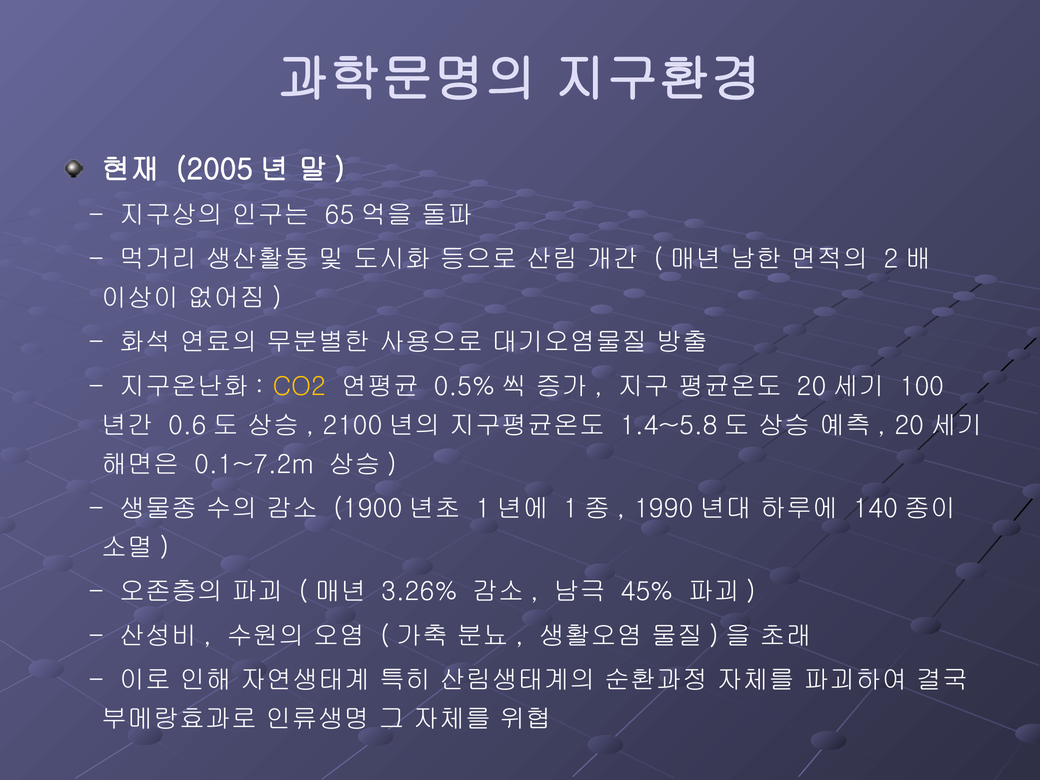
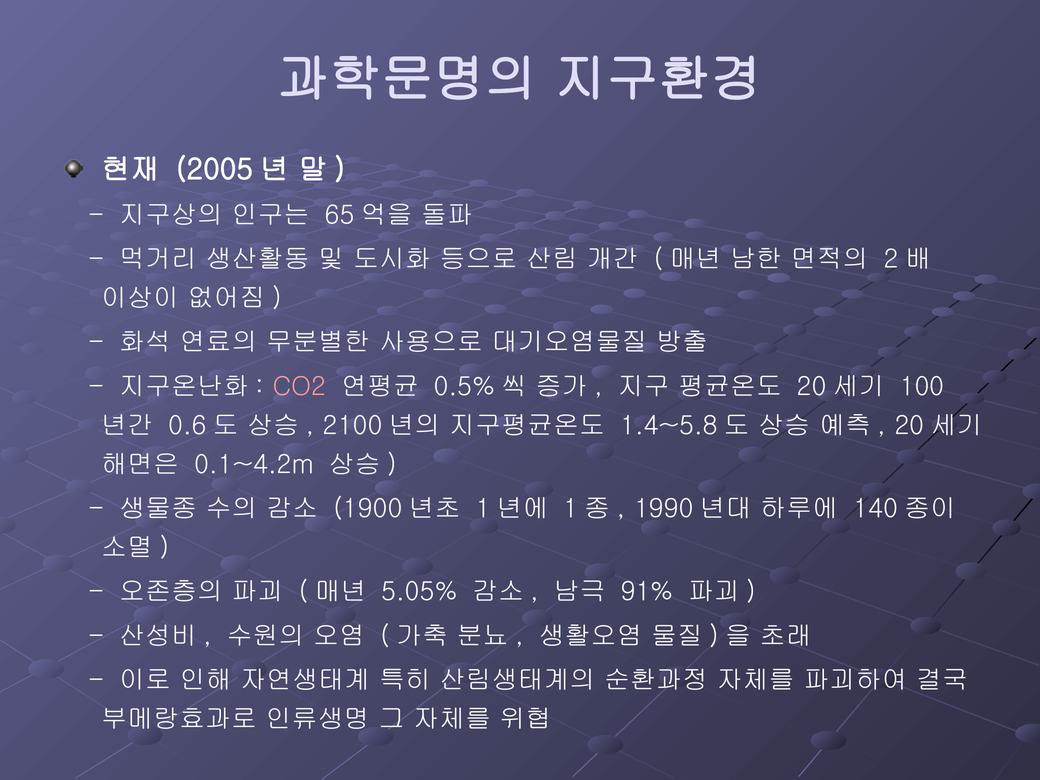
CO2 colour: yellow -> pink
0.1~7.2m: 0.1~7.2m -> 0.1~4.2m
3.26%: 3.26% -> 5.05%
45%: 45% -> 91%
